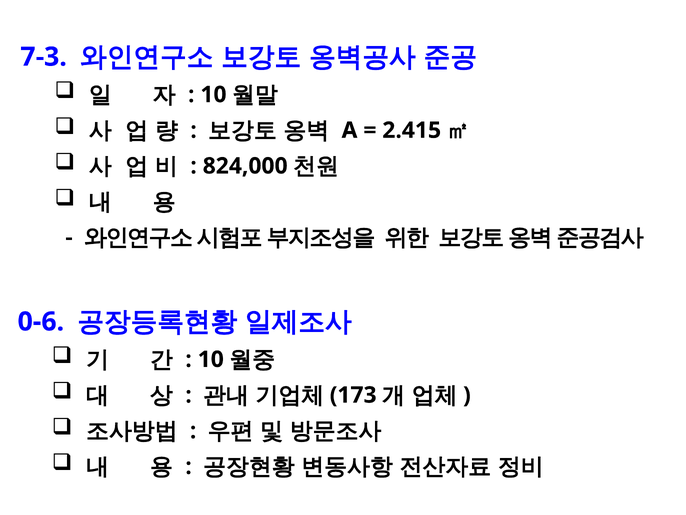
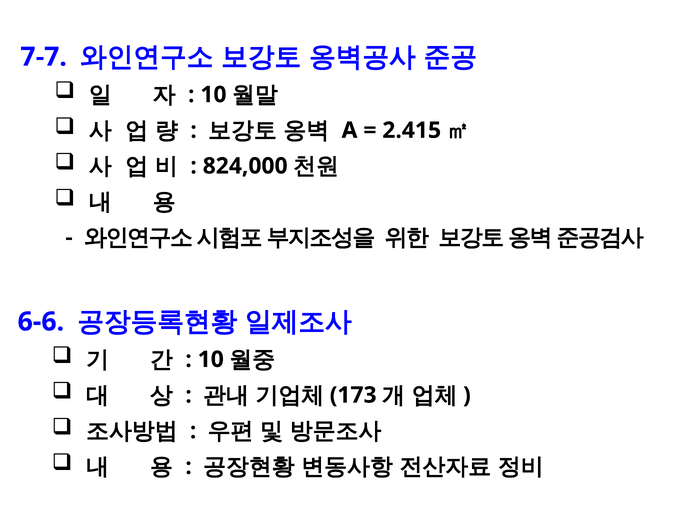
7-3: 7-3 -> 7-7
0-6: 0-6 -> 6-6
